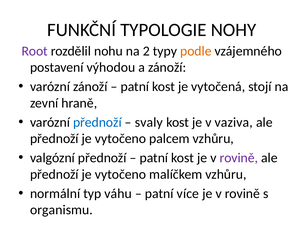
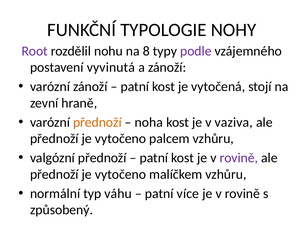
2: 2 -> 8
podle colour: orange -> purple
výhodou: výhodou -> vyvinutá
přednoží at (97, 122) colour: blue -> orange
svaly: svaly -> noha
organismu: organismu -> způsobený
